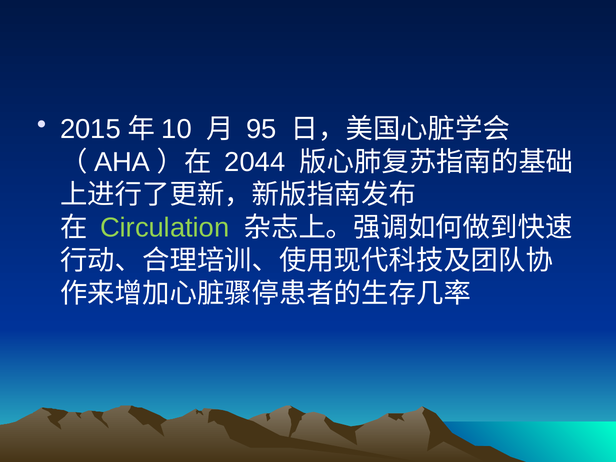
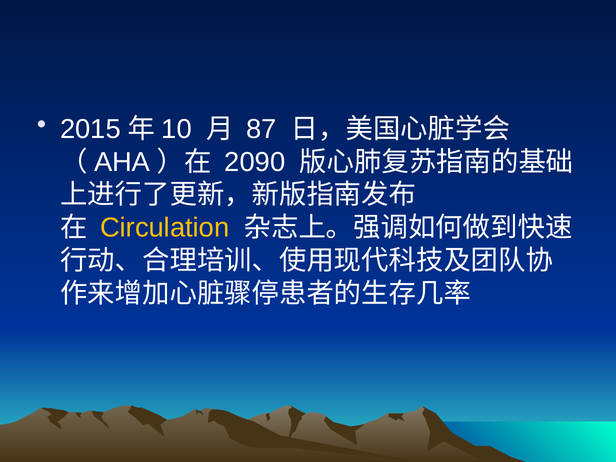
95: 95 -> 87
2044: 2044 -> 2090
Circulation colour: light green -> yellow
